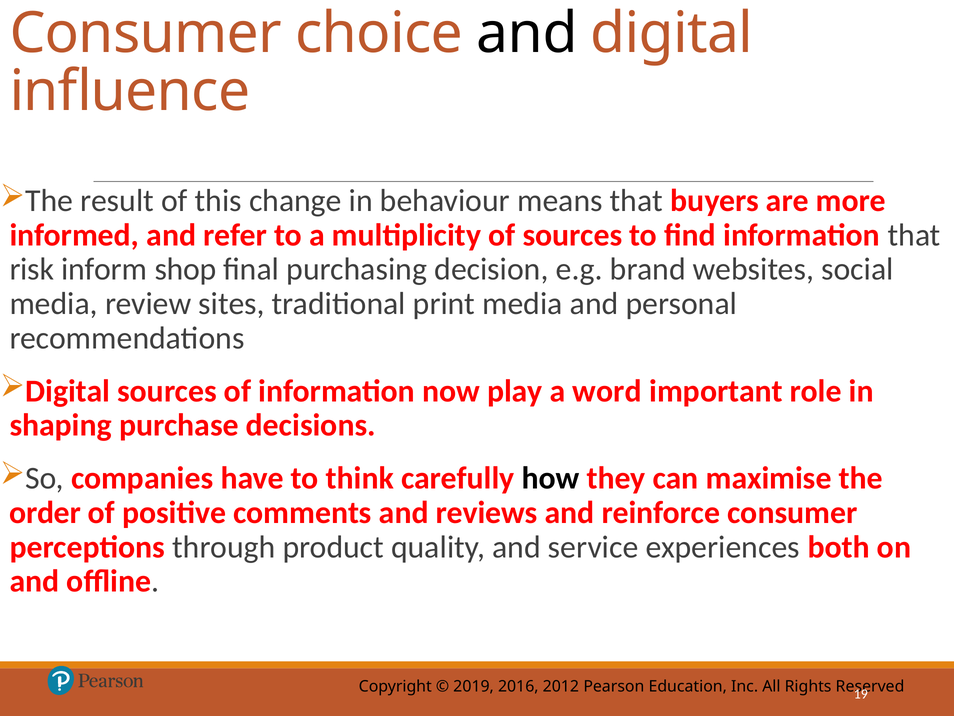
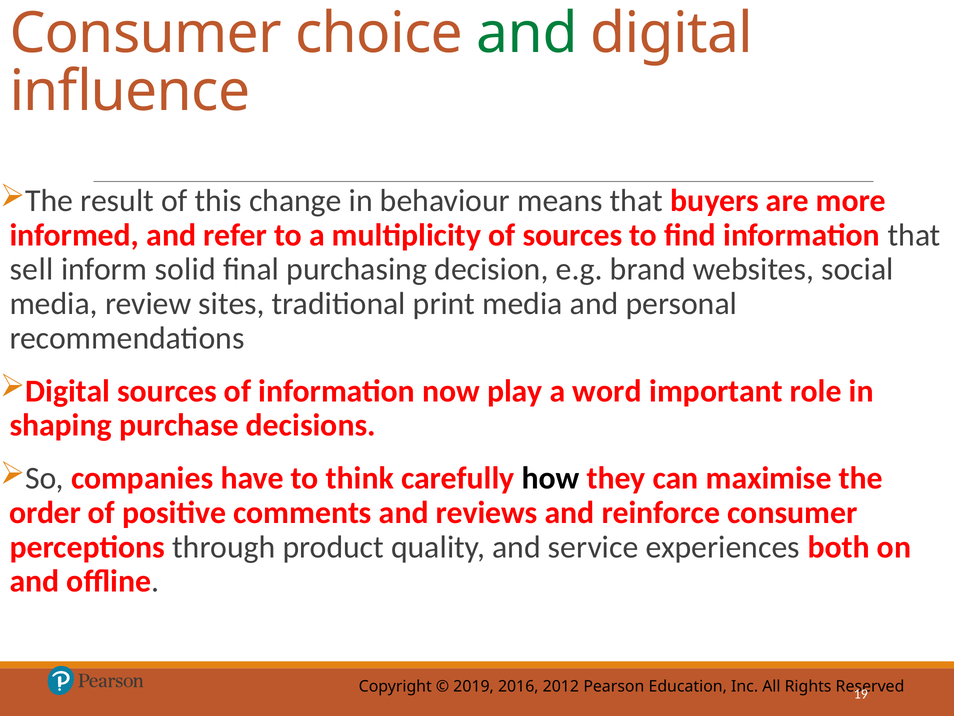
and at (527, 33) colour: black -> green
risk: risk -> sell
shop: shop -> solid
